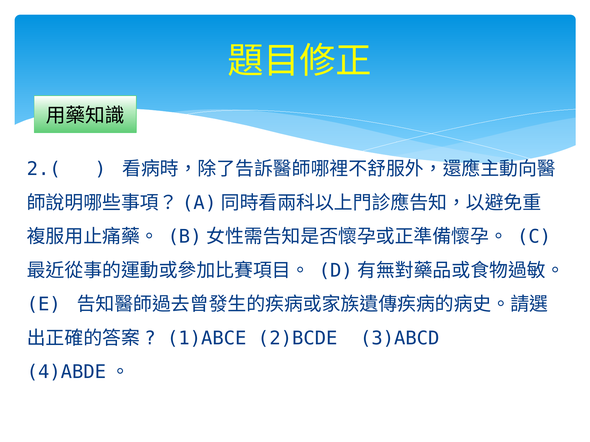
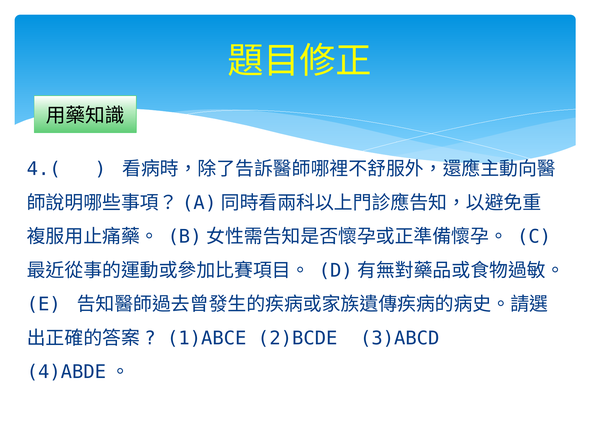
2.(: 2.( -> 4.(
